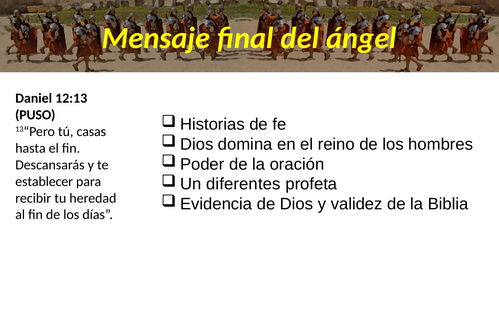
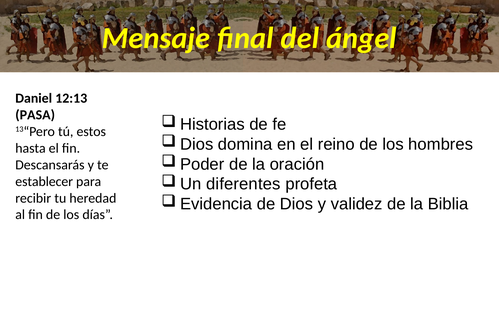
PUSO: PUSO -> PASA
casas: casas -> estos
